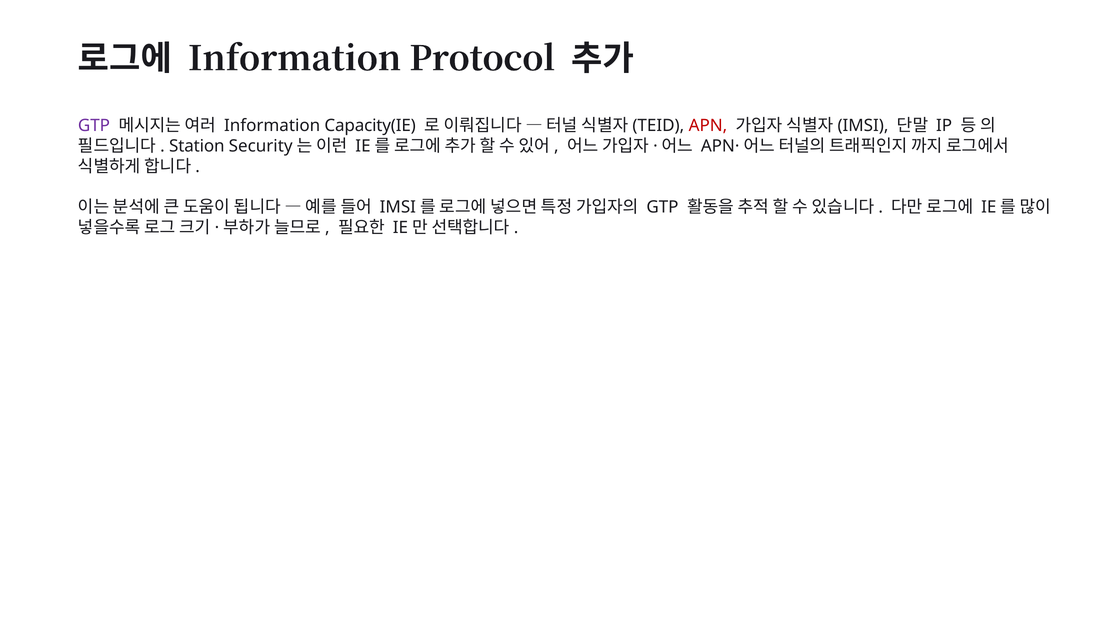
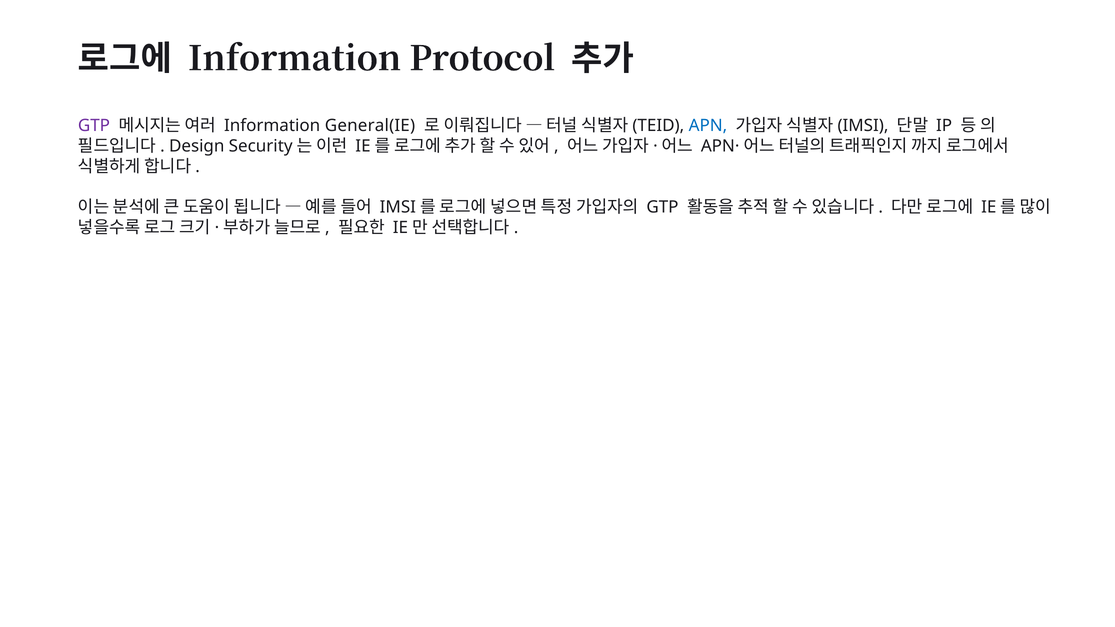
Capacity(IE: Capacity(IE -> General(IE
APN colour: red -> blue
Station: Station -> Design
